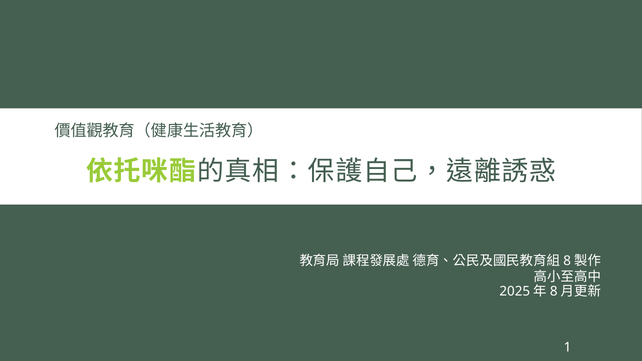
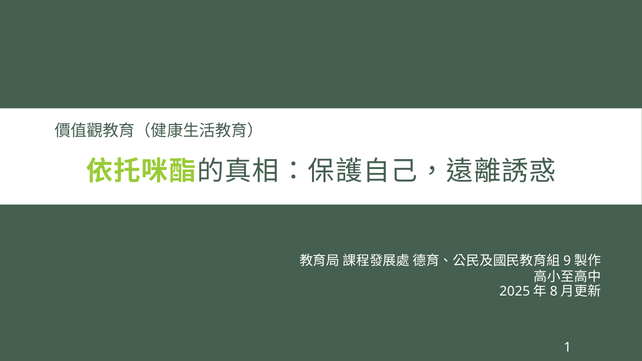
8 at (567, 261): 8 -> 9
